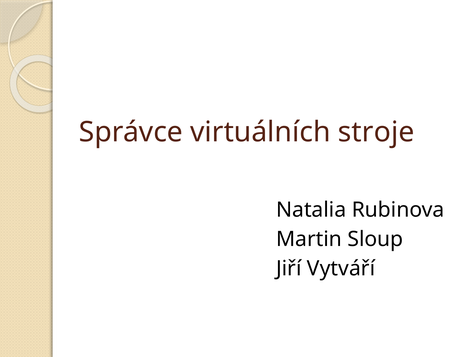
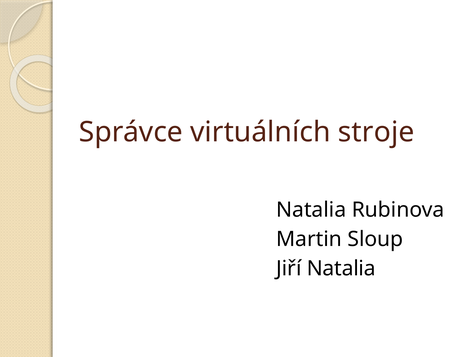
Jiří Vytváří: Vytváří -> Natalia
